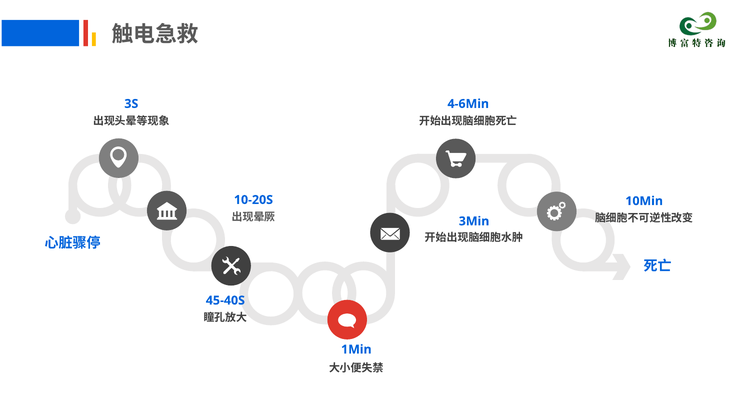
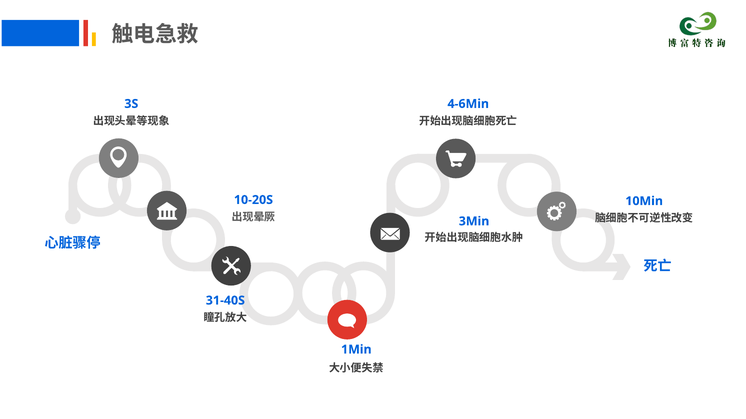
45-40S: 45-40S -> 31-40S
